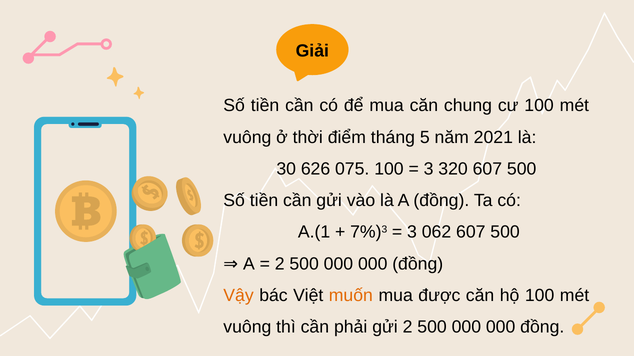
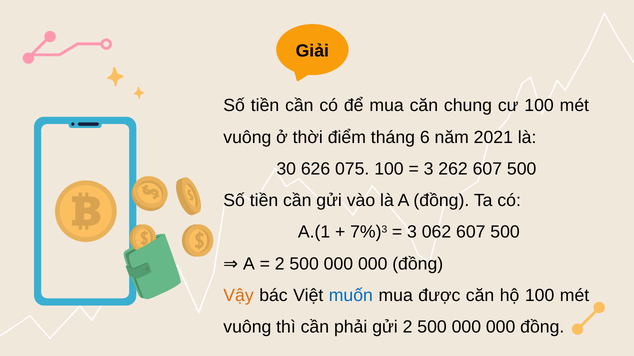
5: 5 -> 6
320: 320 -> 262
muốn colour: orange -> blue
